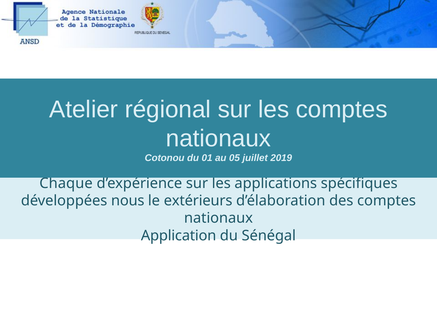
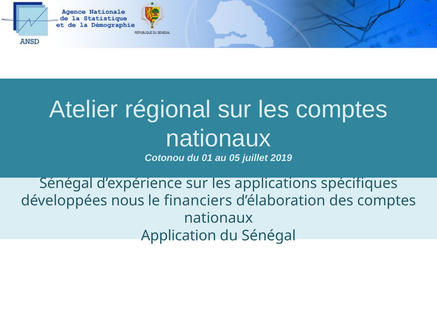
Chaque at (66, 183): Chaque -> Sénégal
extérieurs: extérieurs -> financiers
